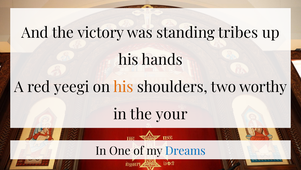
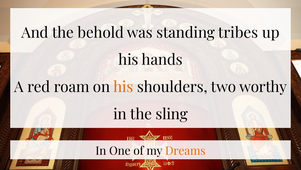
victory: victory -> behold
yeegi: yeegi -> roam
your: your -> sling
Dreams colour: blue -> orange
